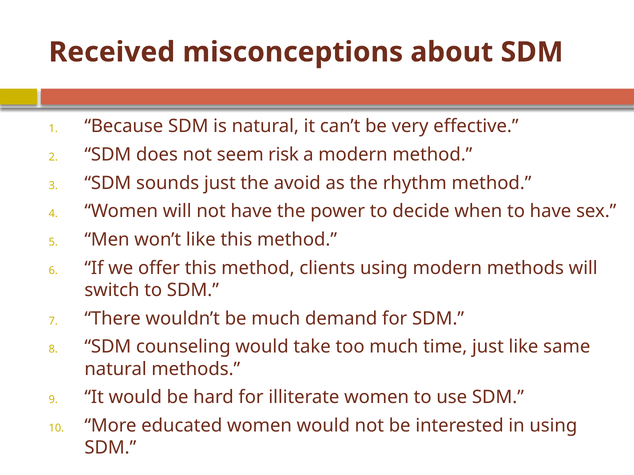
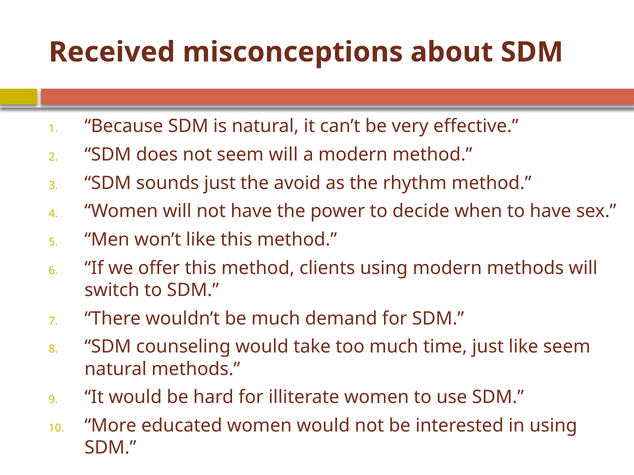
seem risk: risk -> will
like same: same -> seem
